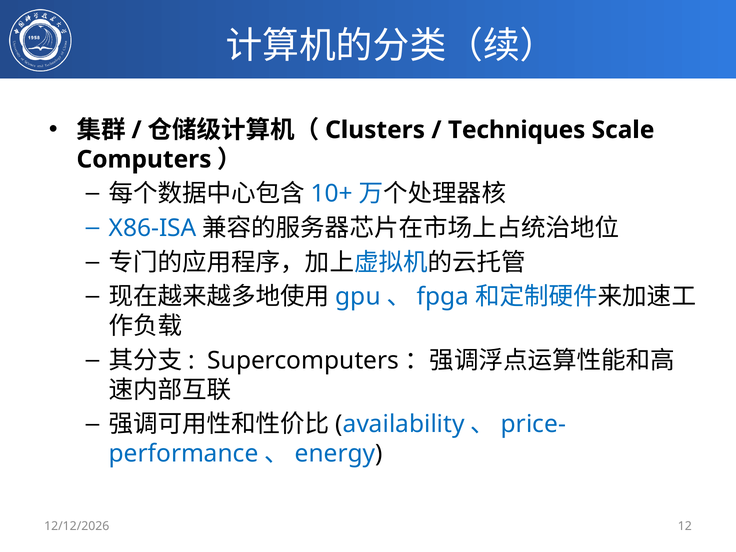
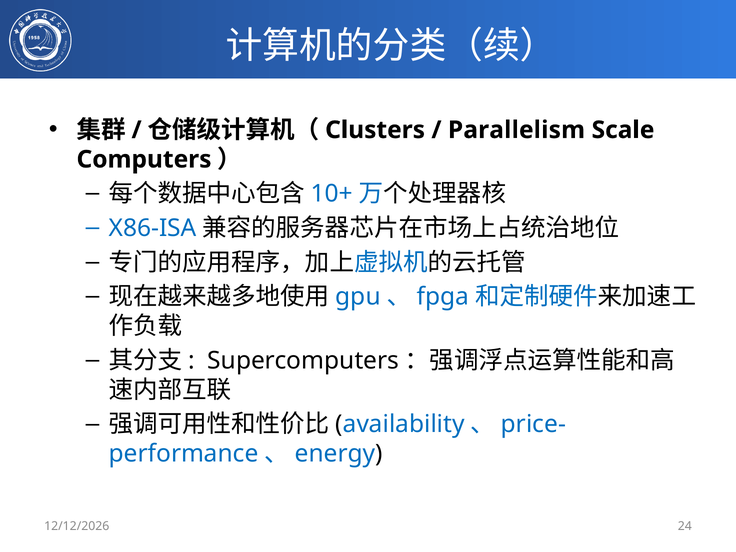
Techniques: Techniques -> Parallelism
12: 12 -> 24
